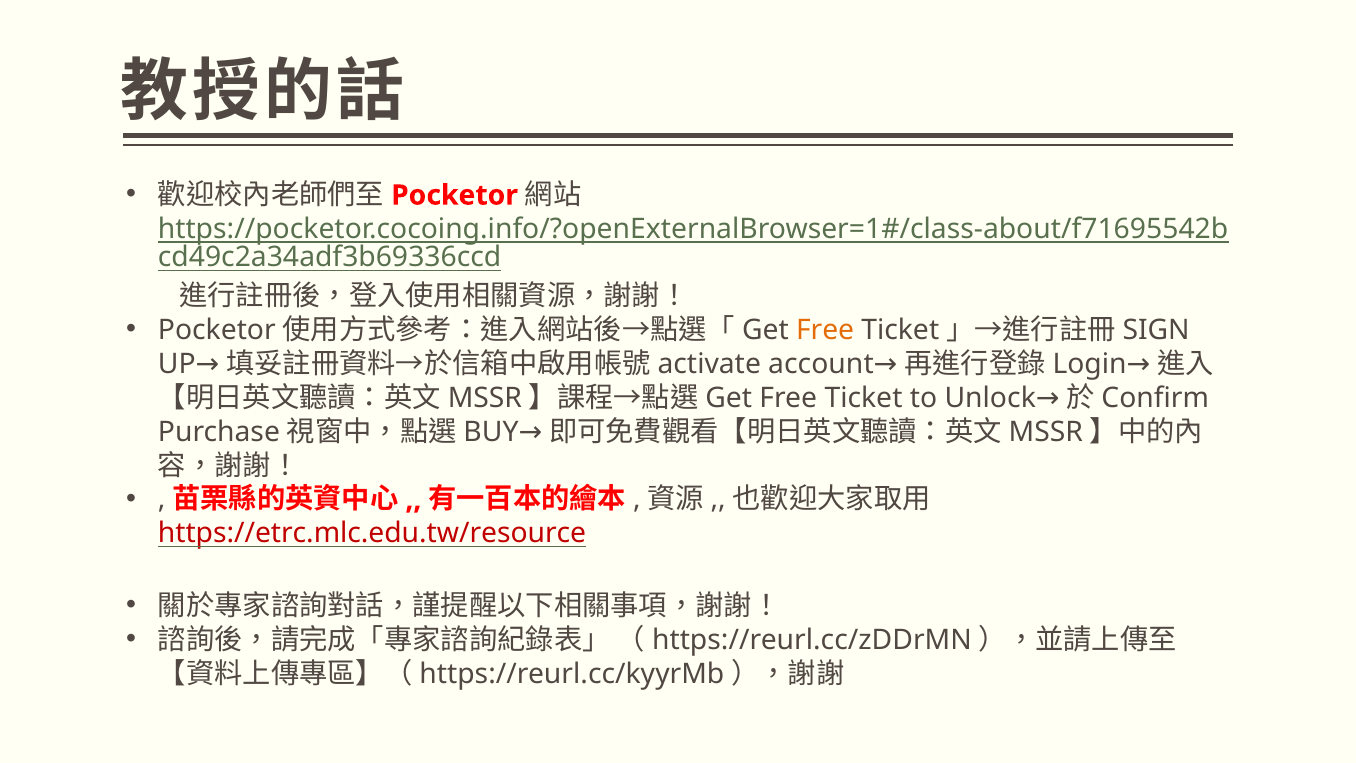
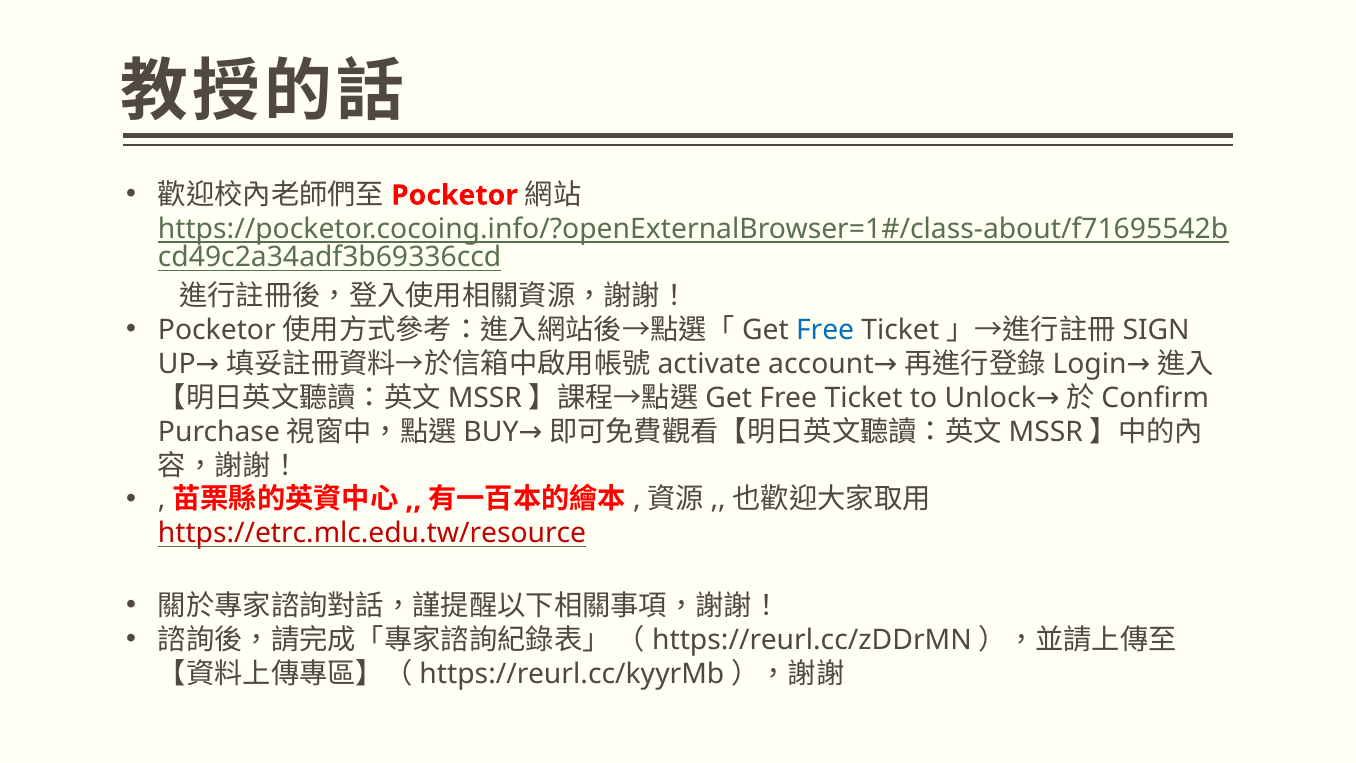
Free at (825, 330) colour: orange -> blue
